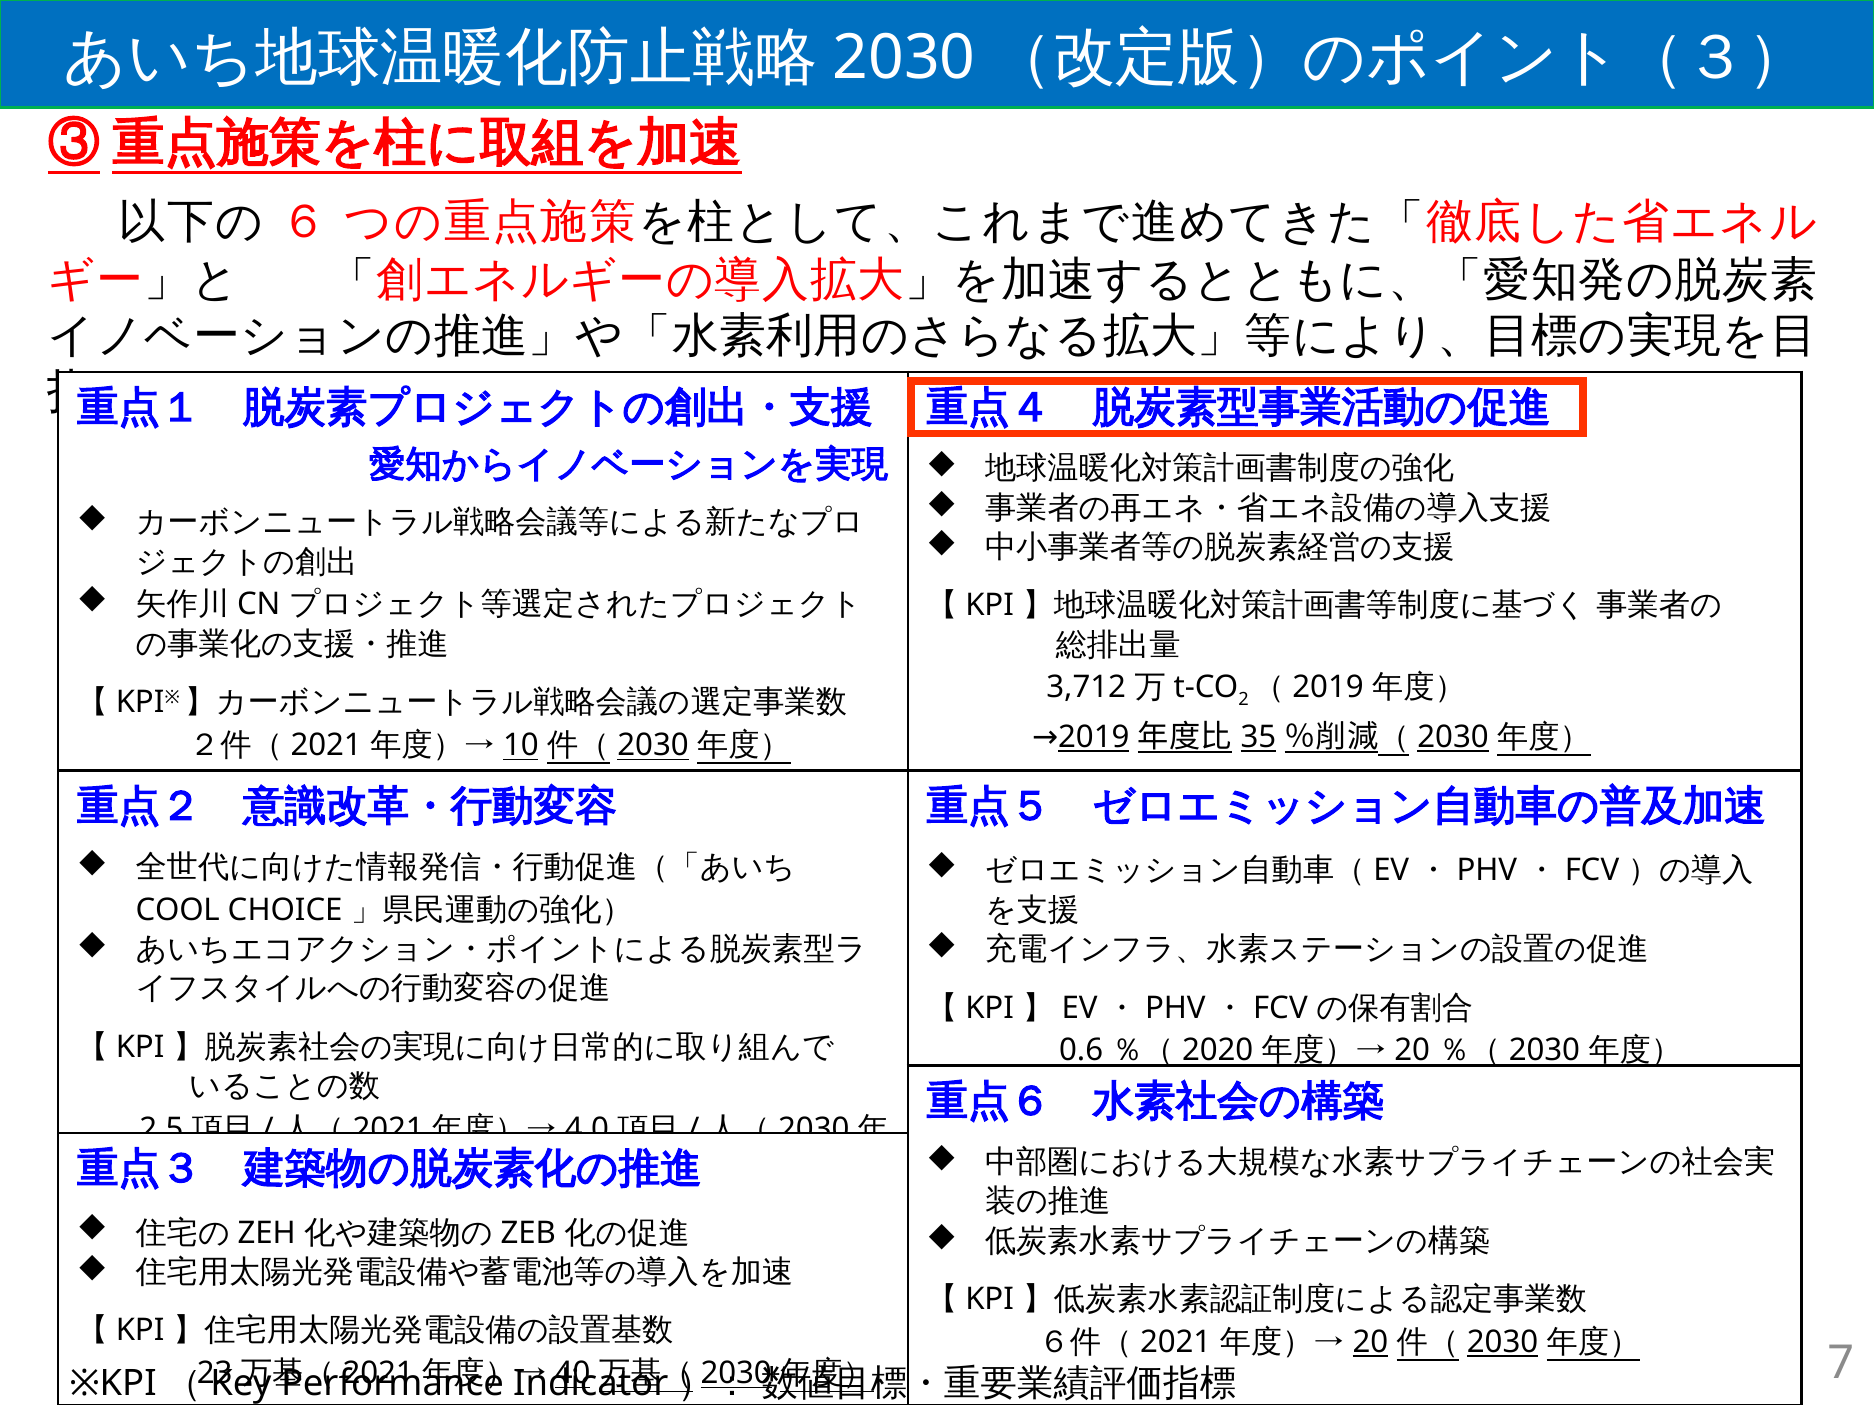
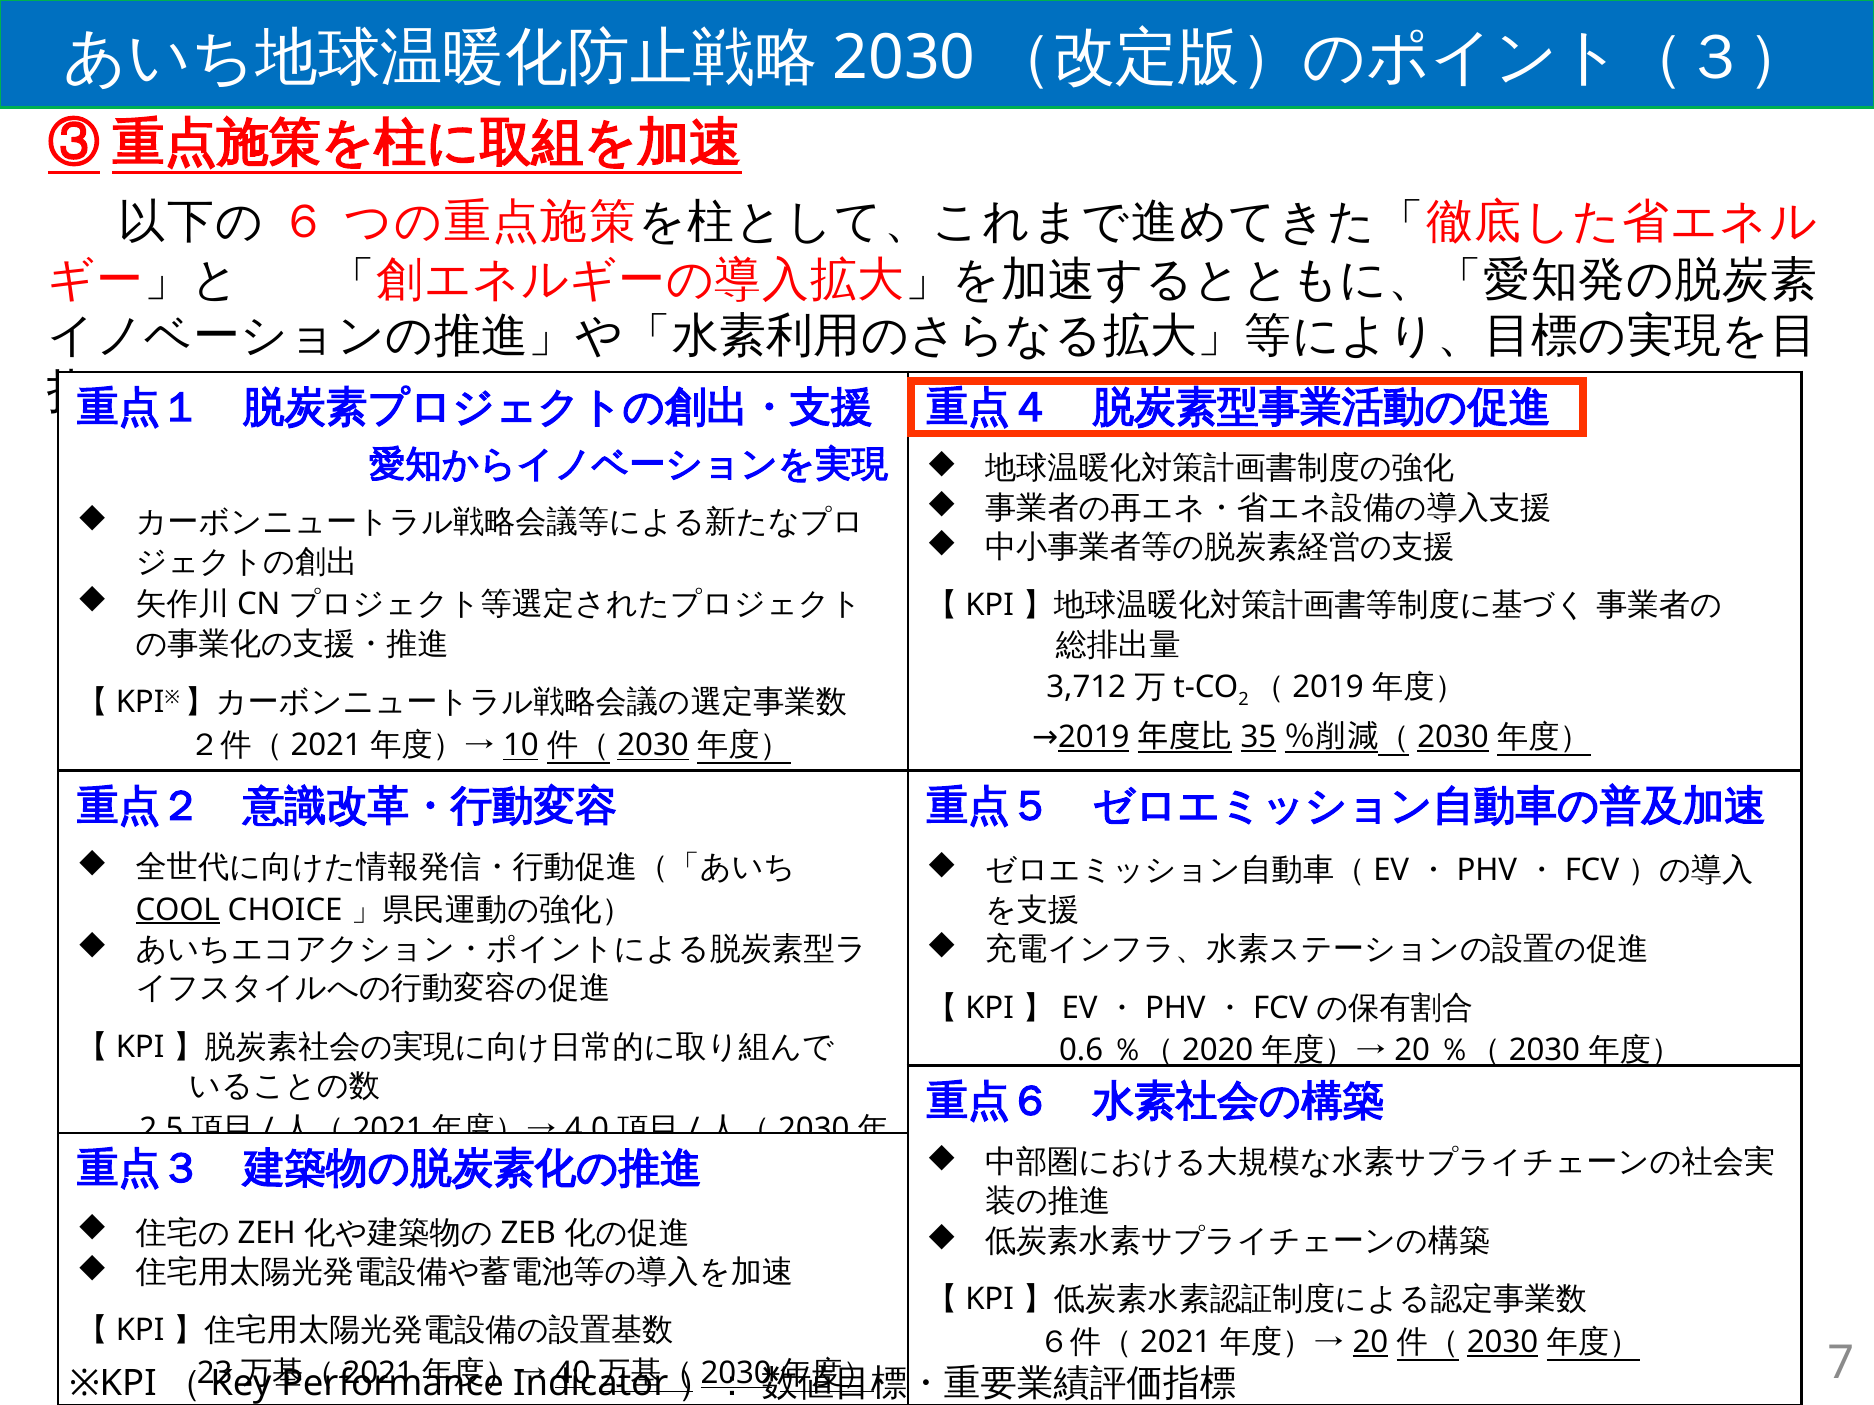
COOL underline: none -> present
